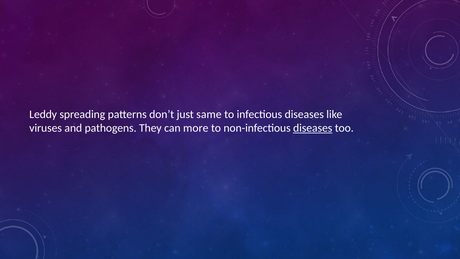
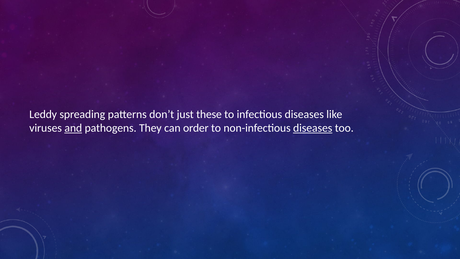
same: same -> these
and underline: none -> present
more: more -> order
